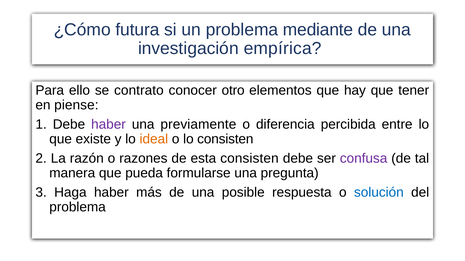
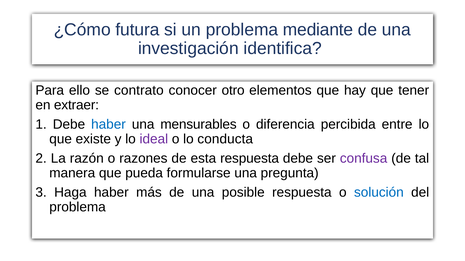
empírica: empírica -> identifica
piense: piense -> extraer
haber at (108, 125) colour: purple -> blue
previamente: previamente -> mensurables
ideal colour: orange -> purple
lo consisten: consisten -> conducta
esta consisten: consisten -> respuesta
